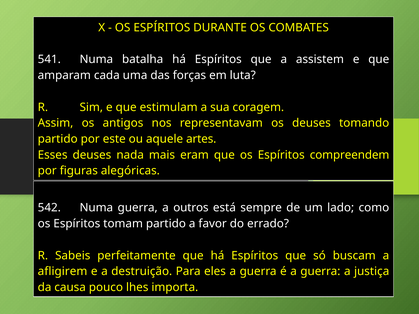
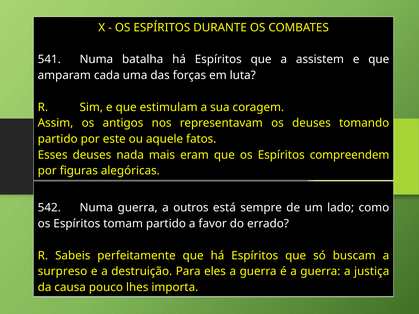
artes: artes -> fatos
afligirem: afligirem -> surpreso
